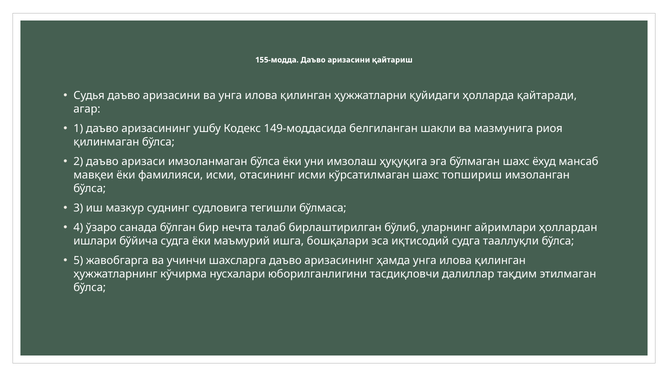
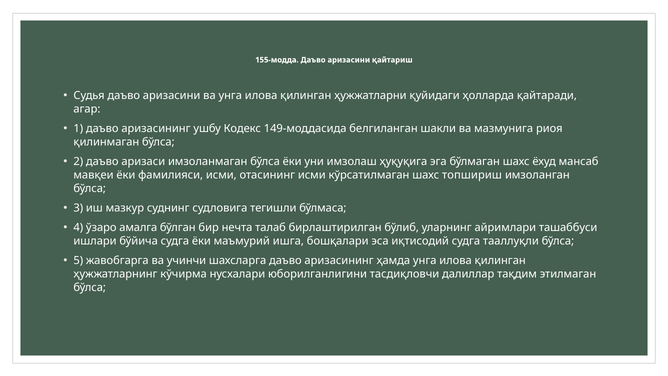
санада: санада -> амалга
ҳоллардан: ҳоллардан -> ташаббуси
